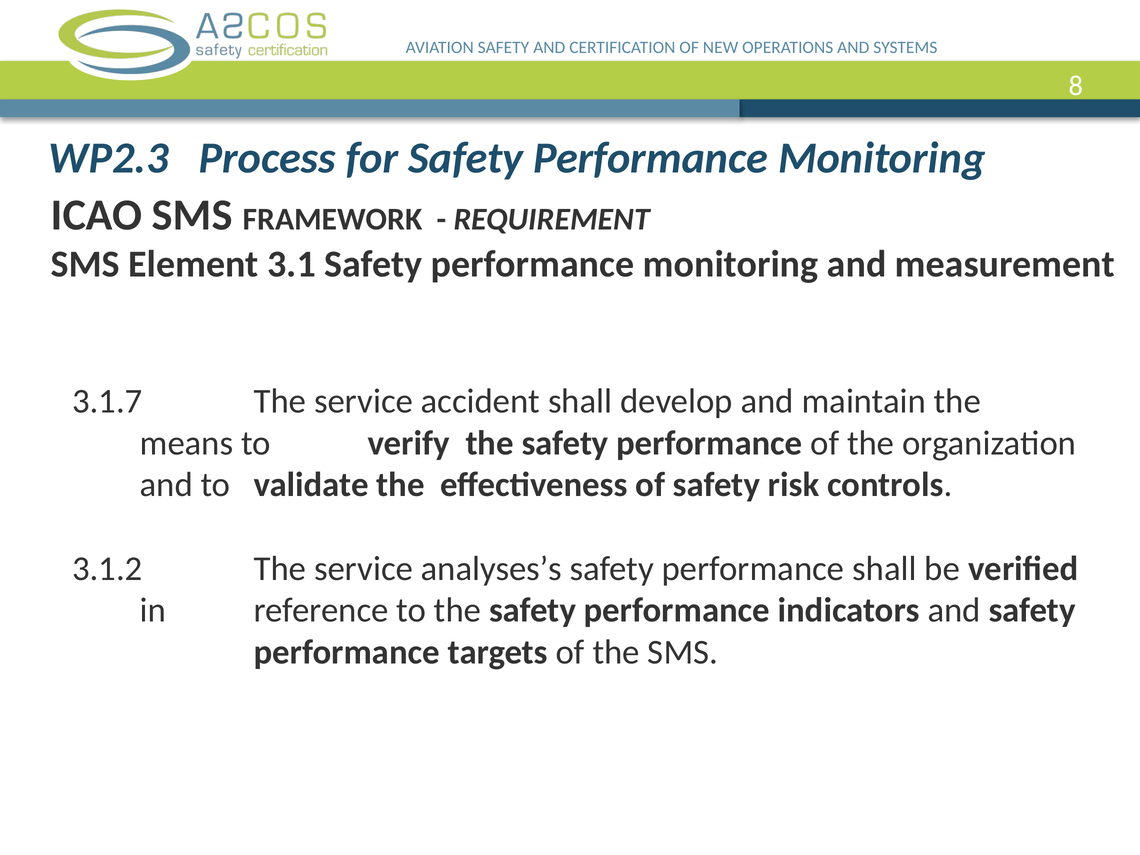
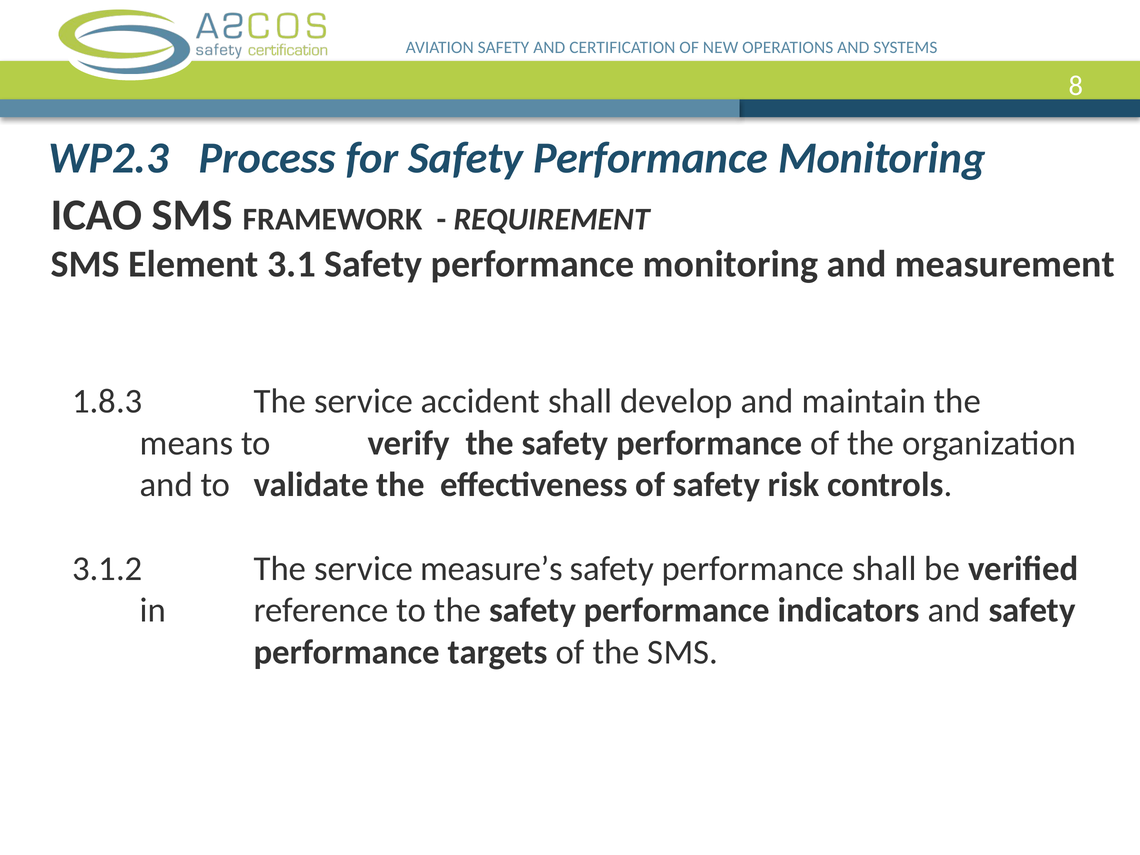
3.1.7: 3.1.7 -> 1.8.3
analyses’s: analyses’s -> measure’s
